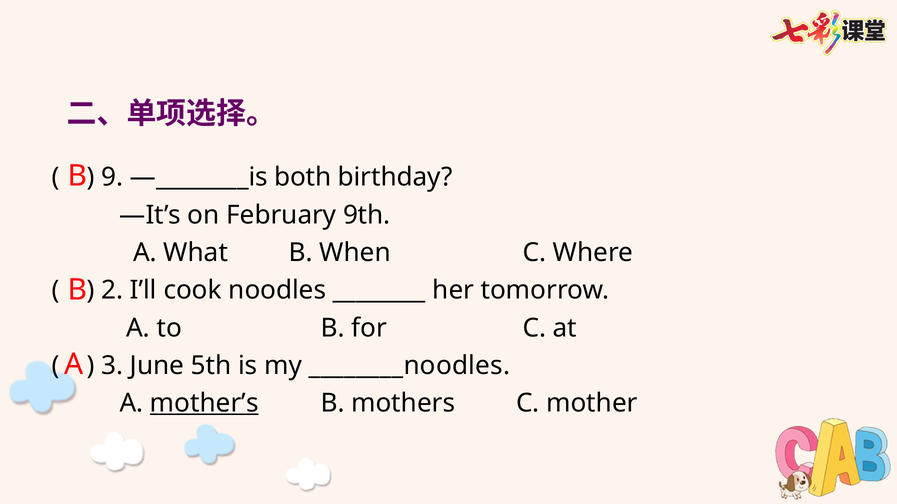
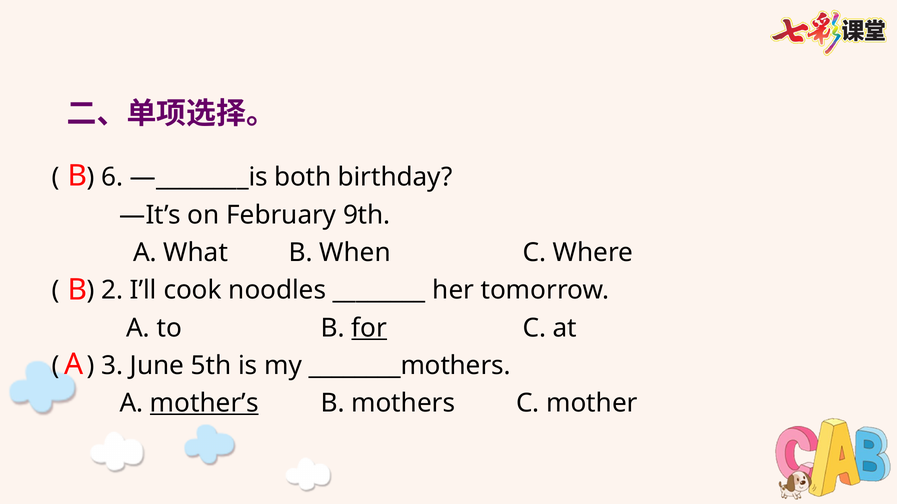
9: 9 -> 6
for underline: none -> present
________noodles: ________noodles -> ________mothers
